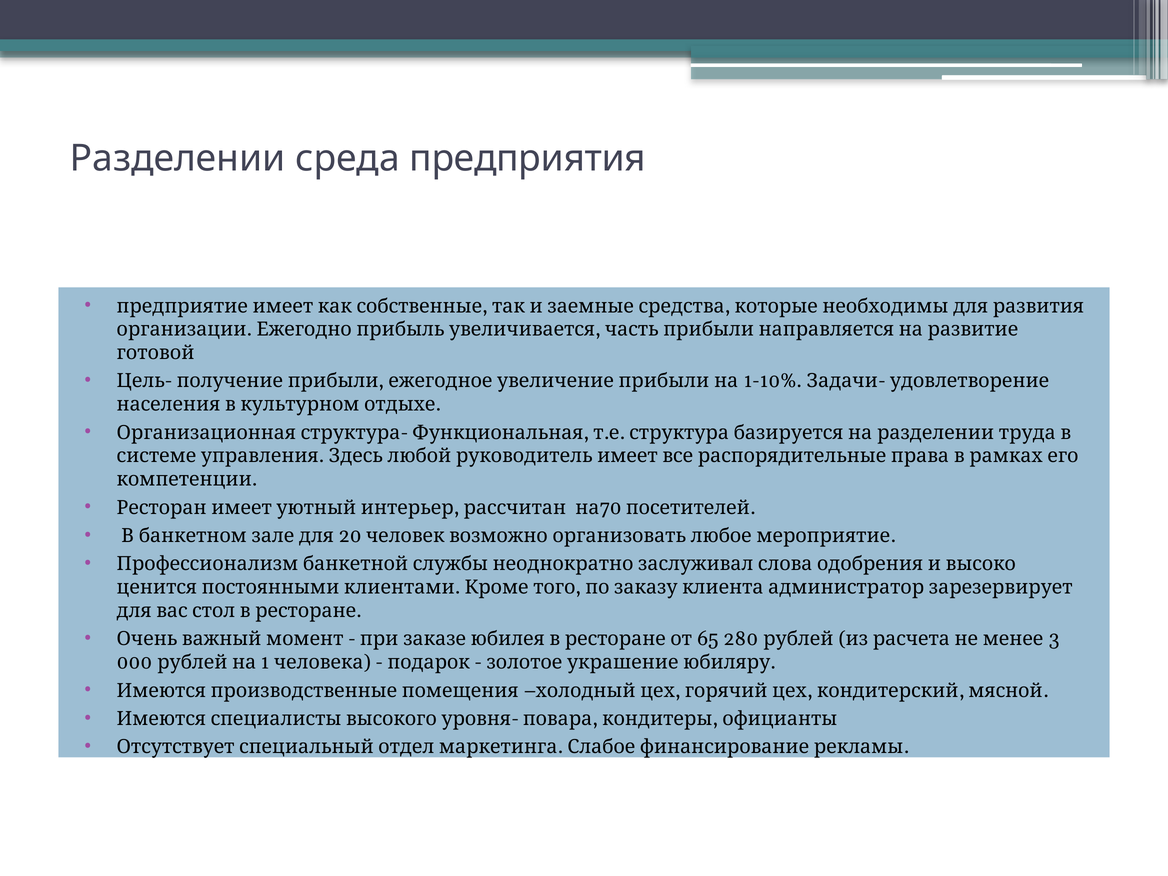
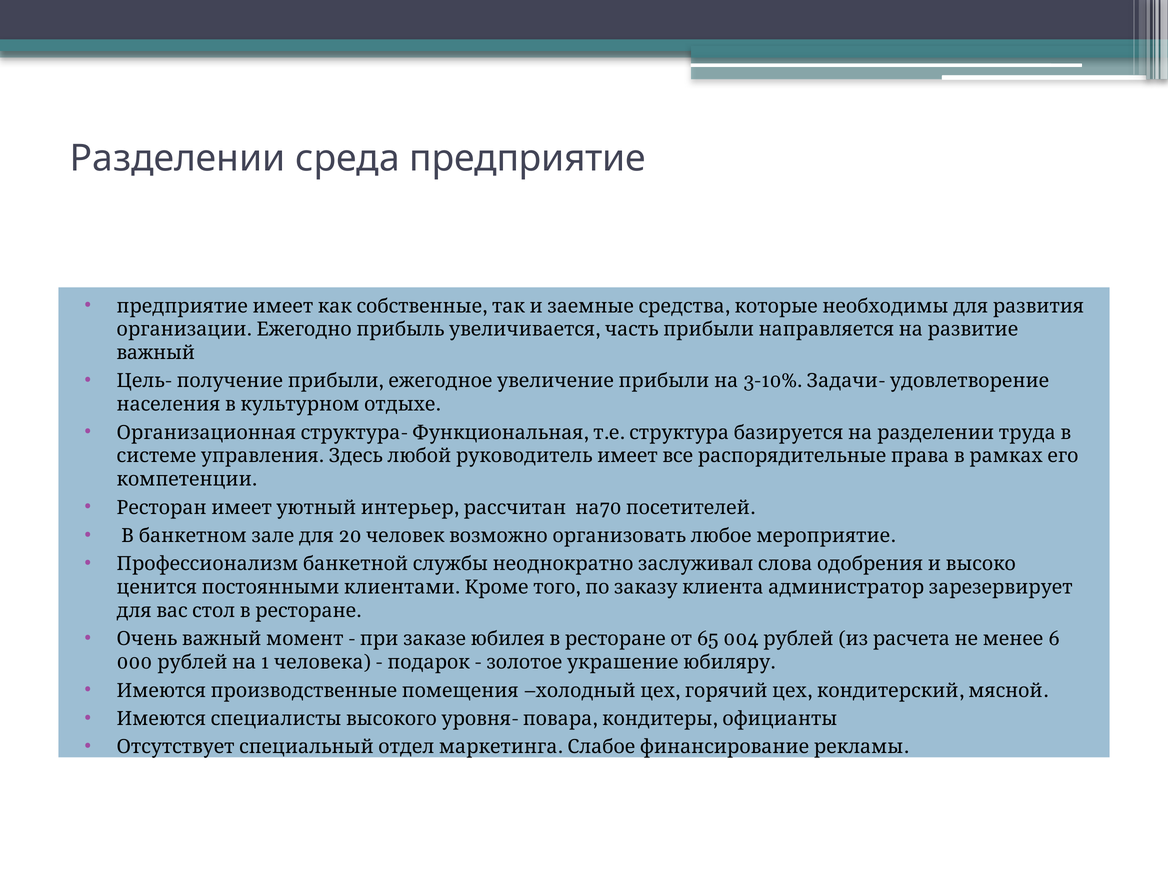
предприятия: предприятия -> предприятие
готовой: готовой -> важный
1-10%: 1-10% -> 3-10%
280: 280 -> 004
3: 3 -> 6
